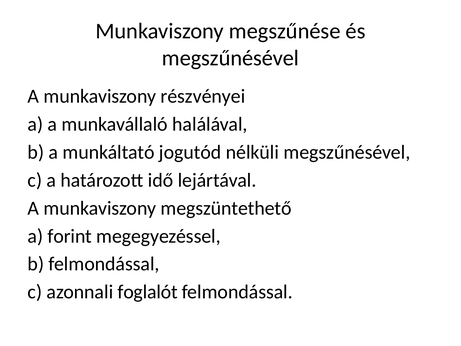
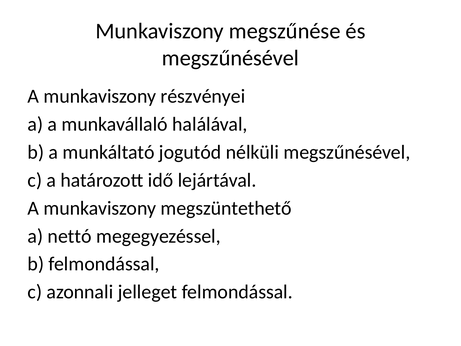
forint: forint -> nettó
foglalót: foglalót -> jelleget
